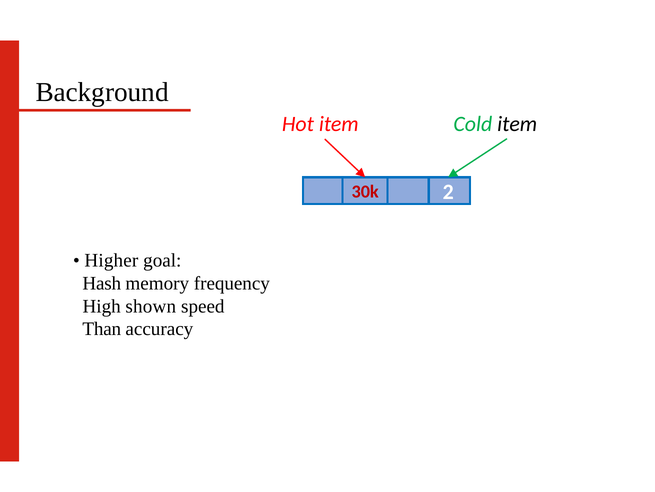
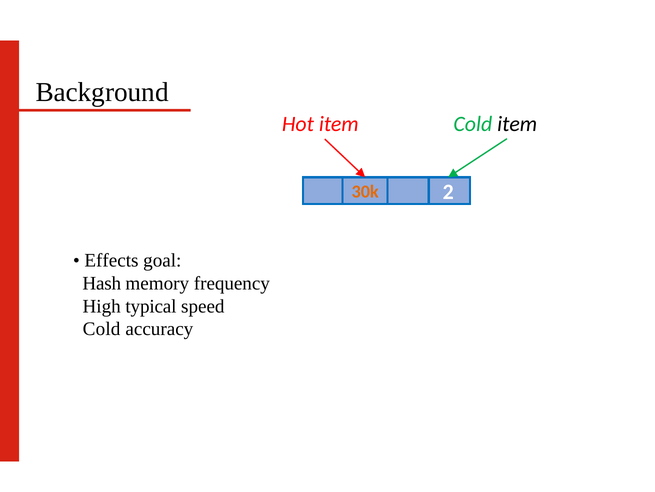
30k colour: red -> orange
Higher: Higher -> Effects
shown: shown -> typical
Than at (102, 329): Than -> Cold
